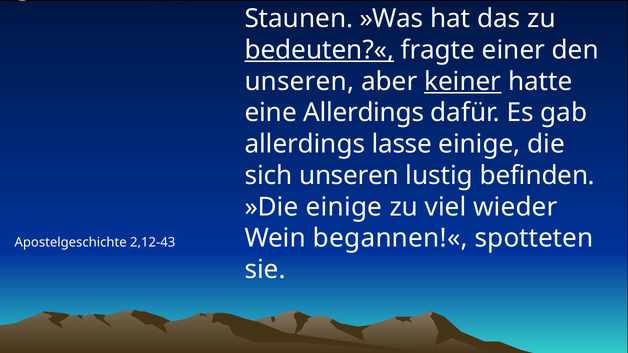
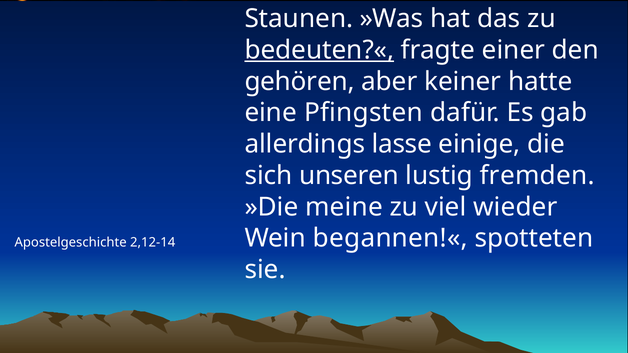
unseren at (299, 82): unseren -> gehören
keiner underline: present -> none
eine Allerdings: Allerdings -> Pfingsten
befinden: befinden -> fremden
»Die einige: einige -> meine
2,12-43: 2,12-43 -> 2,12-14
